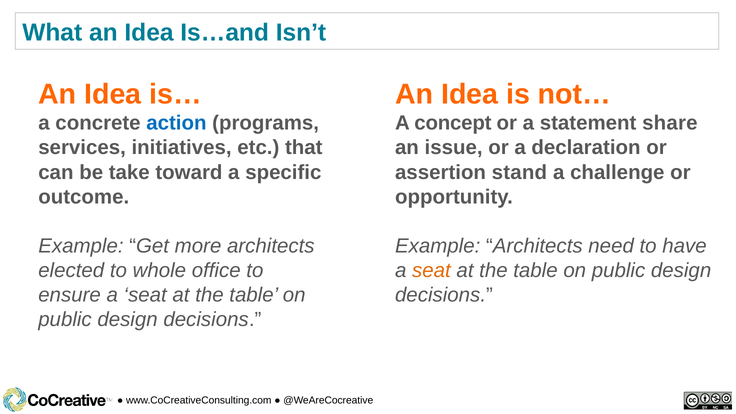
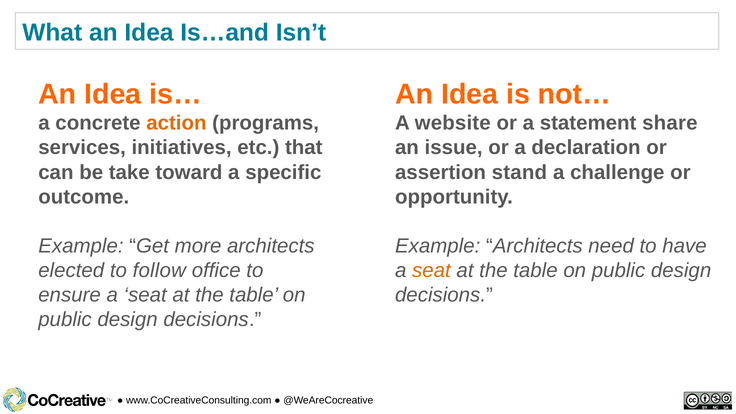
action colour: blue -> orange
concept: concept -> website
whole: whole -> follow
